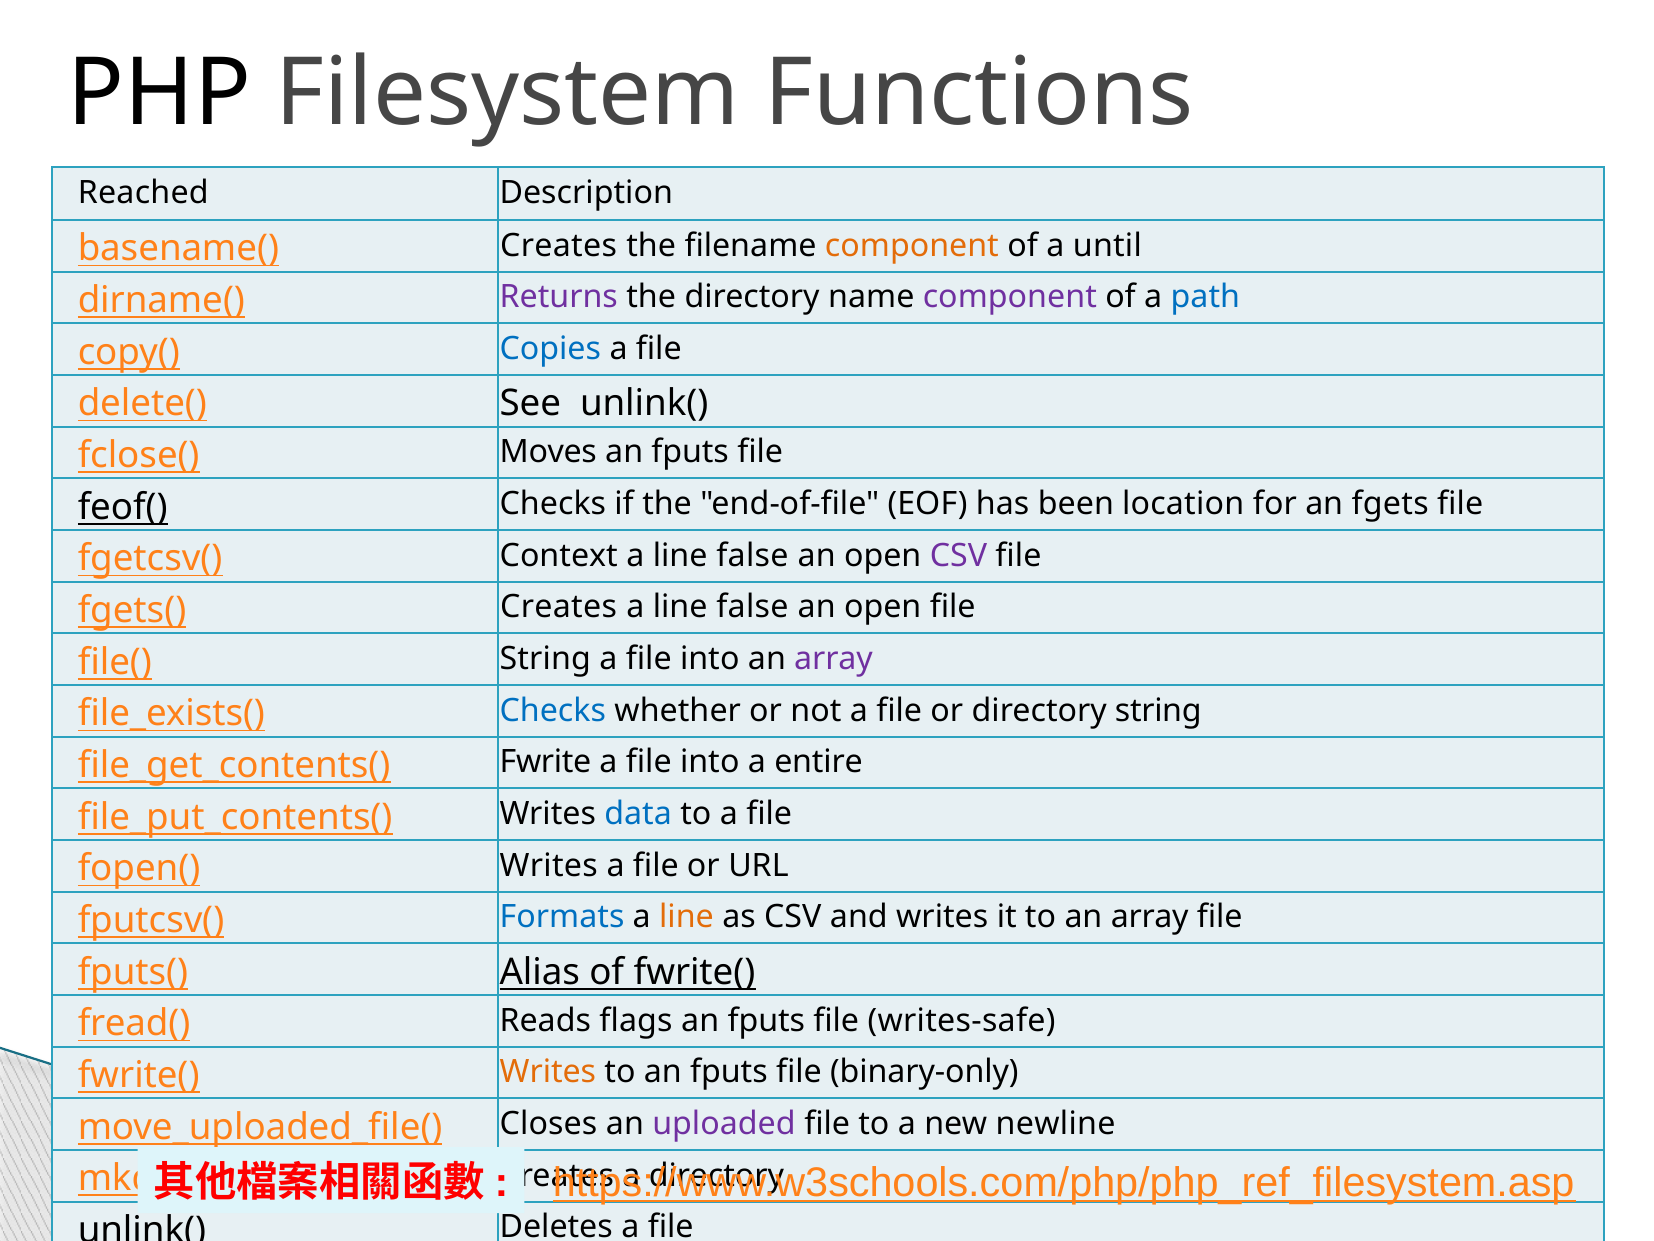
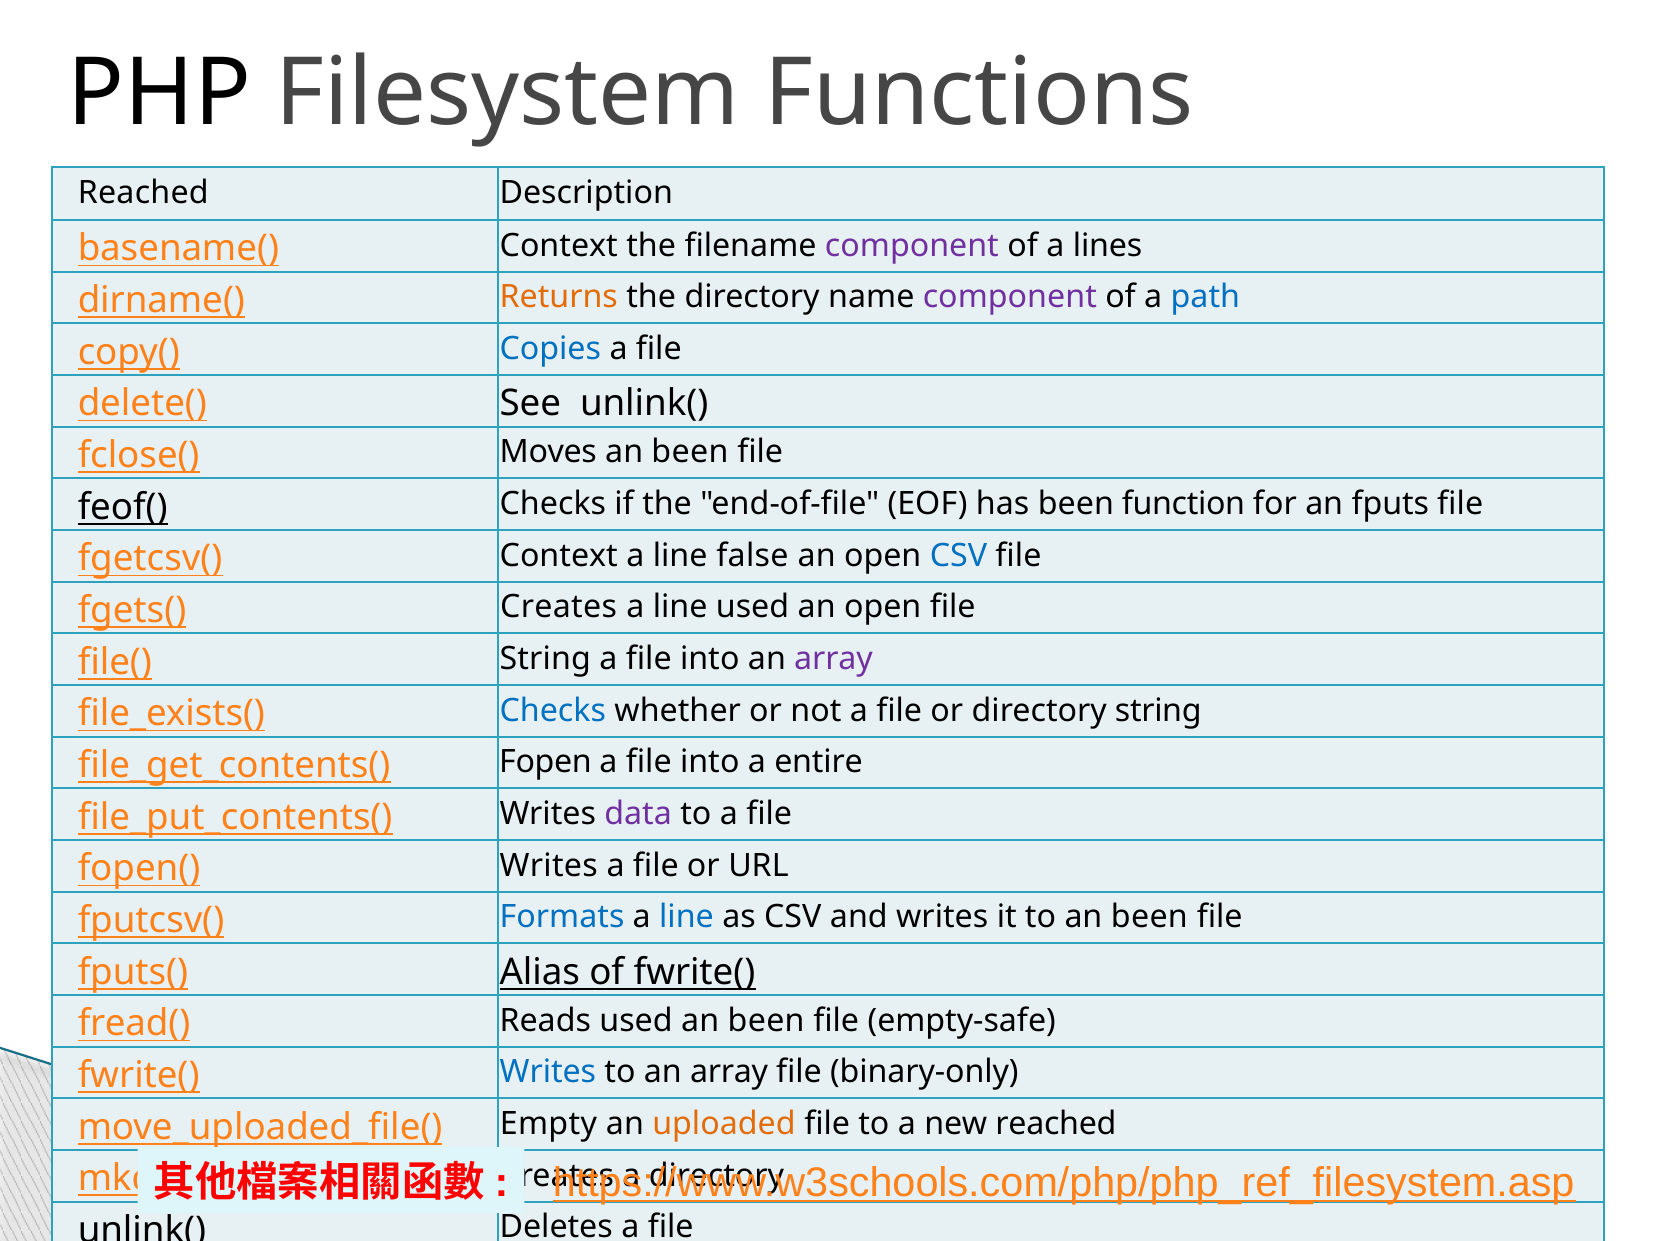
Creates at (559, 245): Creates -> Context
component at (912, 245) colour: orange -> purple
until: until -> lines
Returns colour: purple -> orange
fputs at (690, 452): fputs -> been
location: location -> function
fgets: fgets -> fputs
CSV at (959, 555) colour: purple -> blue
false at (752, 607): false -> used
Fwrite: Fwrite -> Fopen
data colour: blue -> purple
line at (687, 917) colour: orange -> blue
to an array: array -> been
Reads flags: flags -> used
fputs at (766, 1020): fputs -> been
writes-safe: writes-safe -> empty-safe
Writes at (548, 1072) colour: orange -> blue
to an fputs: fputs -> array
Closes: Closes -> Empty
uploaded colour: purple -> orange
new newline: newline -> reached
